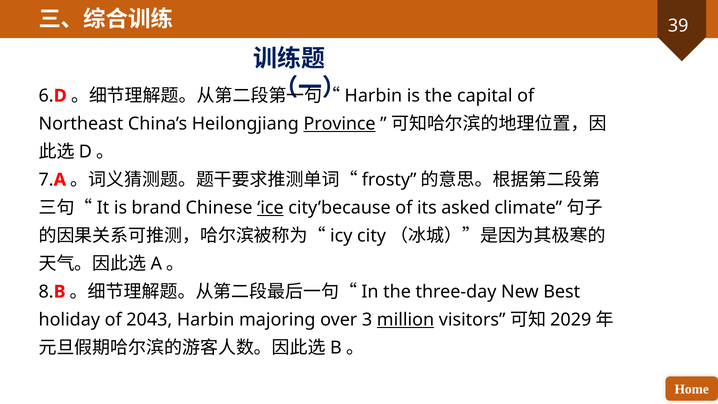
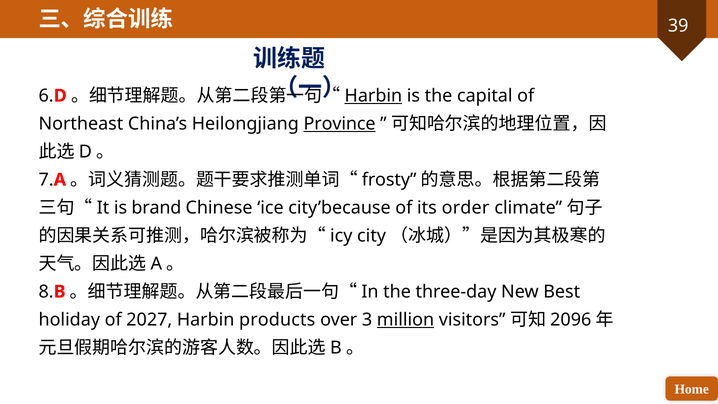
Harbin at (373, 96) underline: none -> present
ice underline: present -> none
asked: asked -> order
2043: 2043 -> 2027
majoring: majoring -> products
2029: 2029 -> 2096
